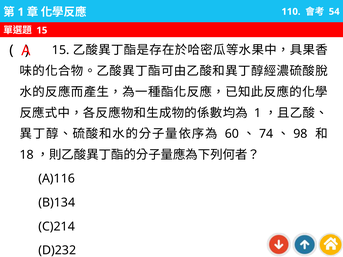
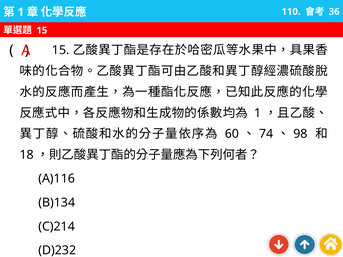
54: 54 -> 36
